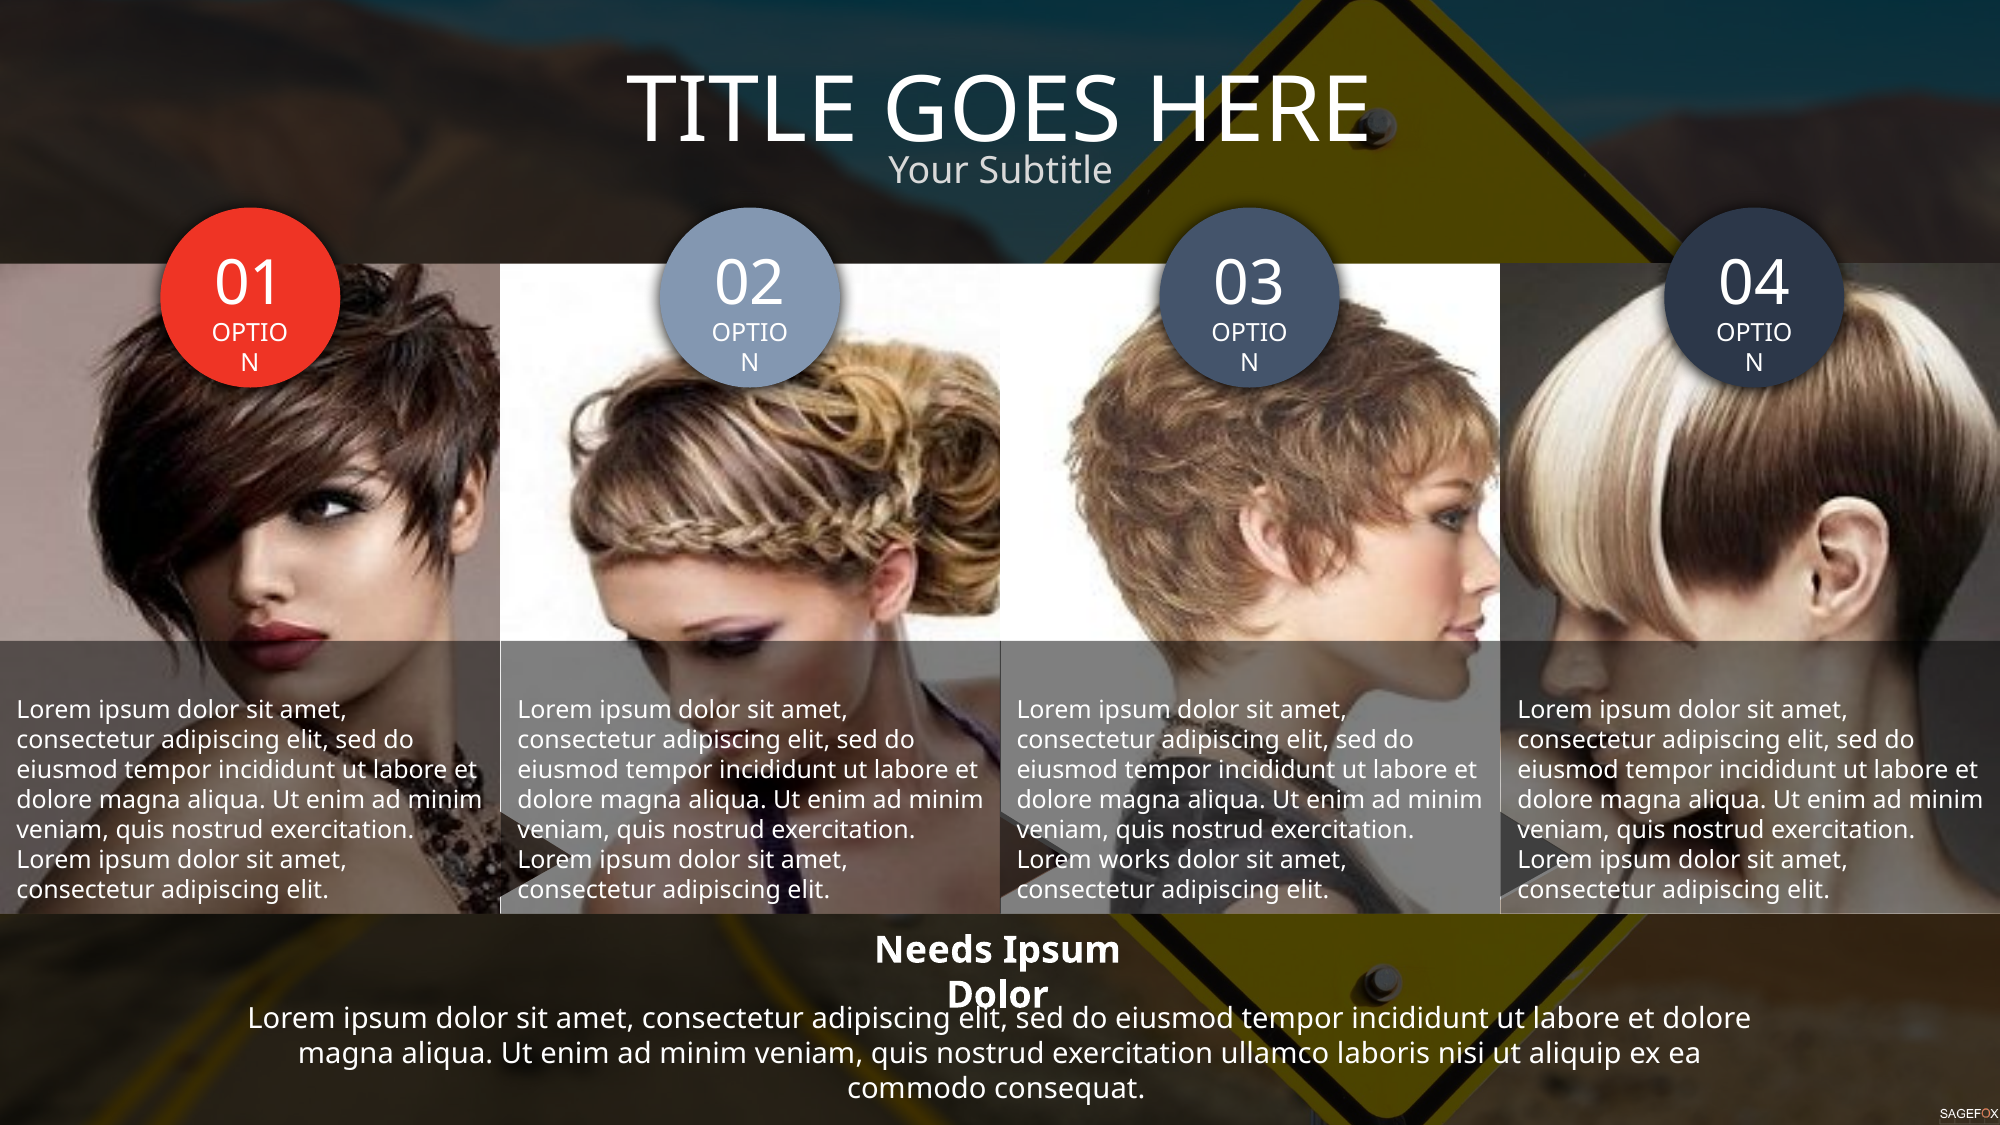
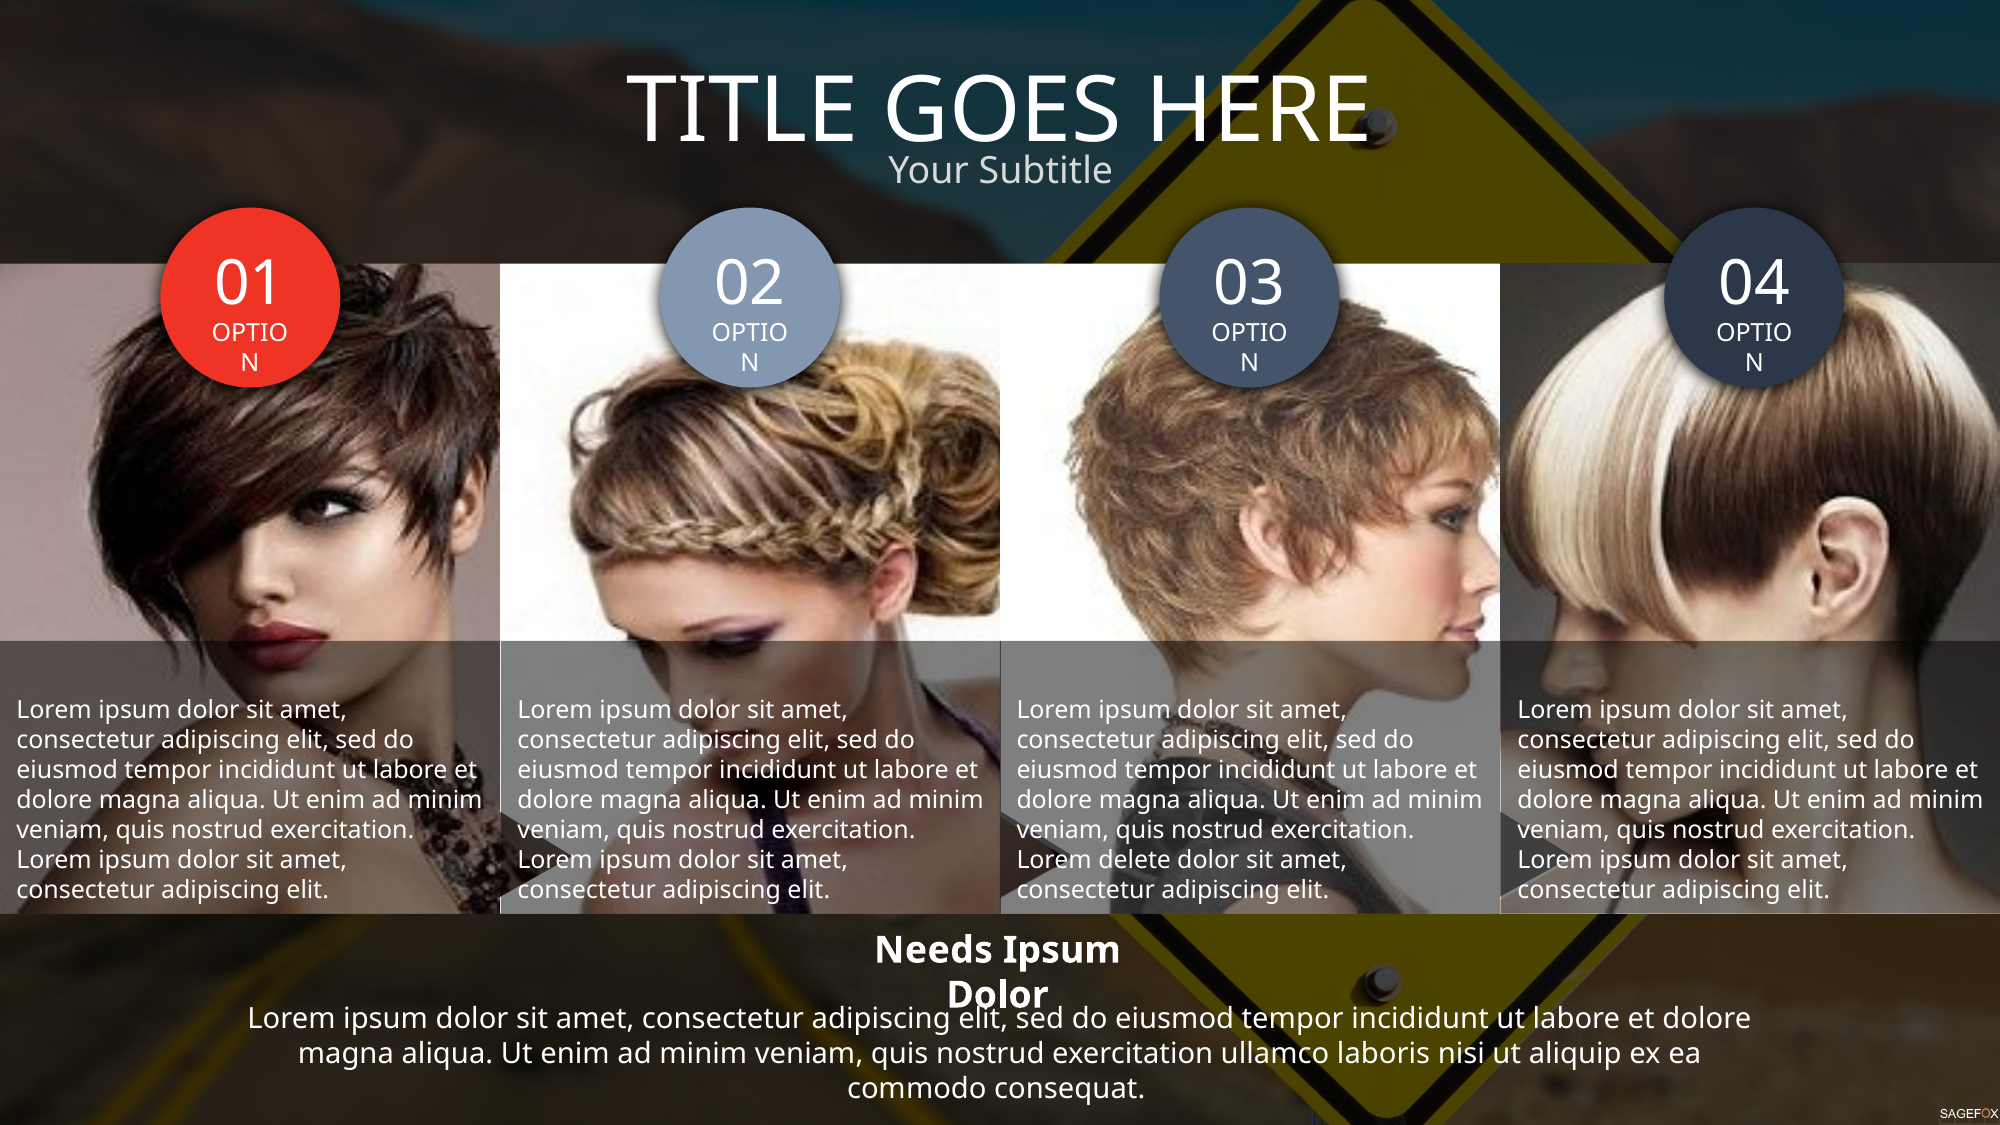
works: works -> delete
